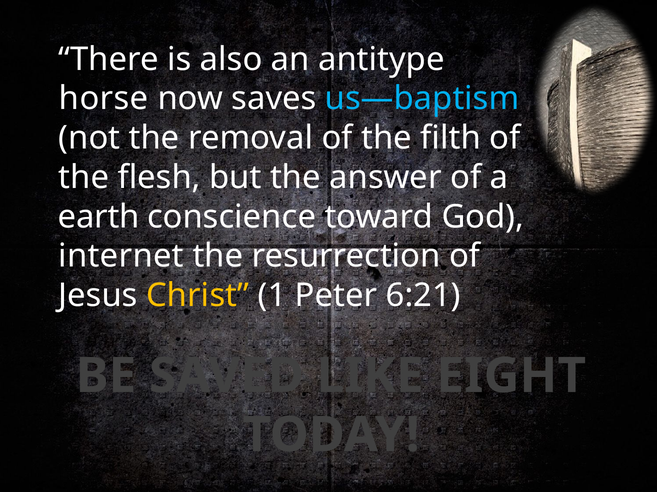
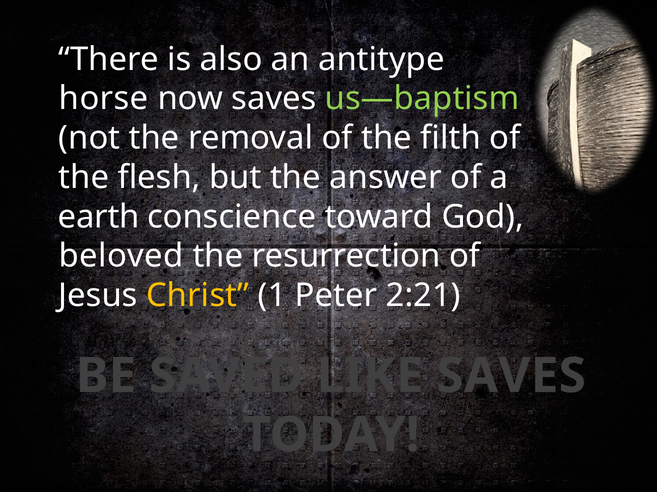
us—baptism colour: light blue -> light green
internet: internet -> beloved
6:21: 6:21 -> 2:21
LIKE EIGHT: EIGHT -> SAVES
